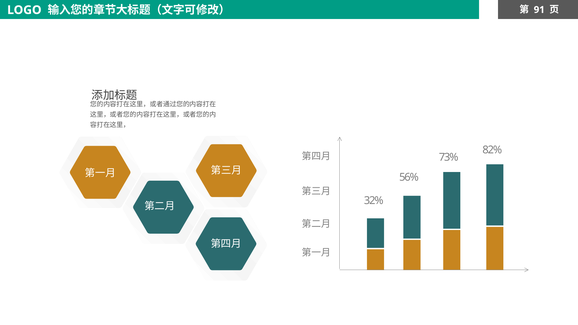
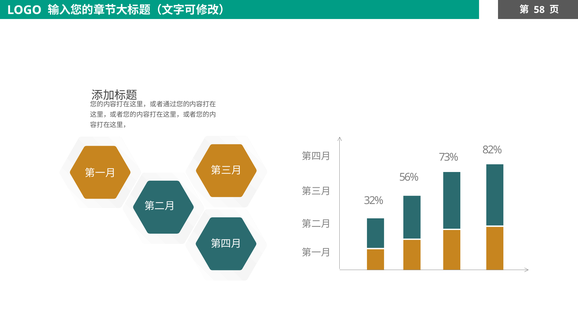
91: 91 -> 58
